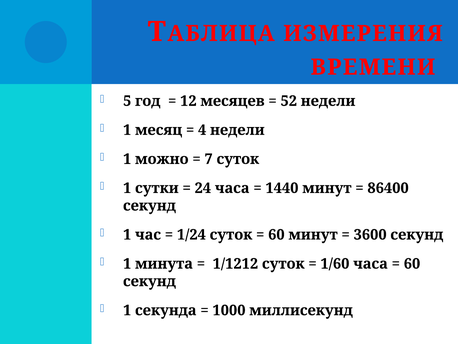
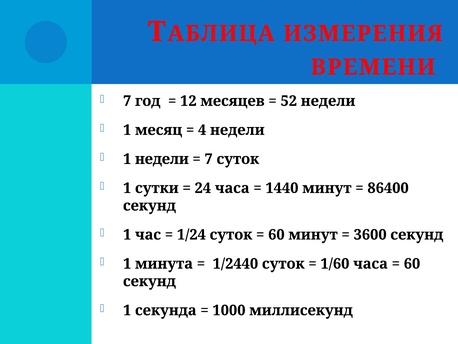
5 at (127, 101): 5 -> 7
1 можно: можно -> недели
1/1212: 1/1212 -> 1/2440
